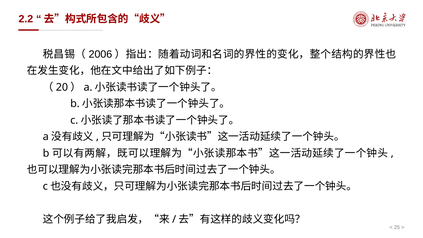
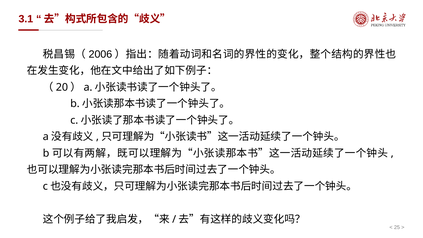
2.2: 2.2 -> 3.1
